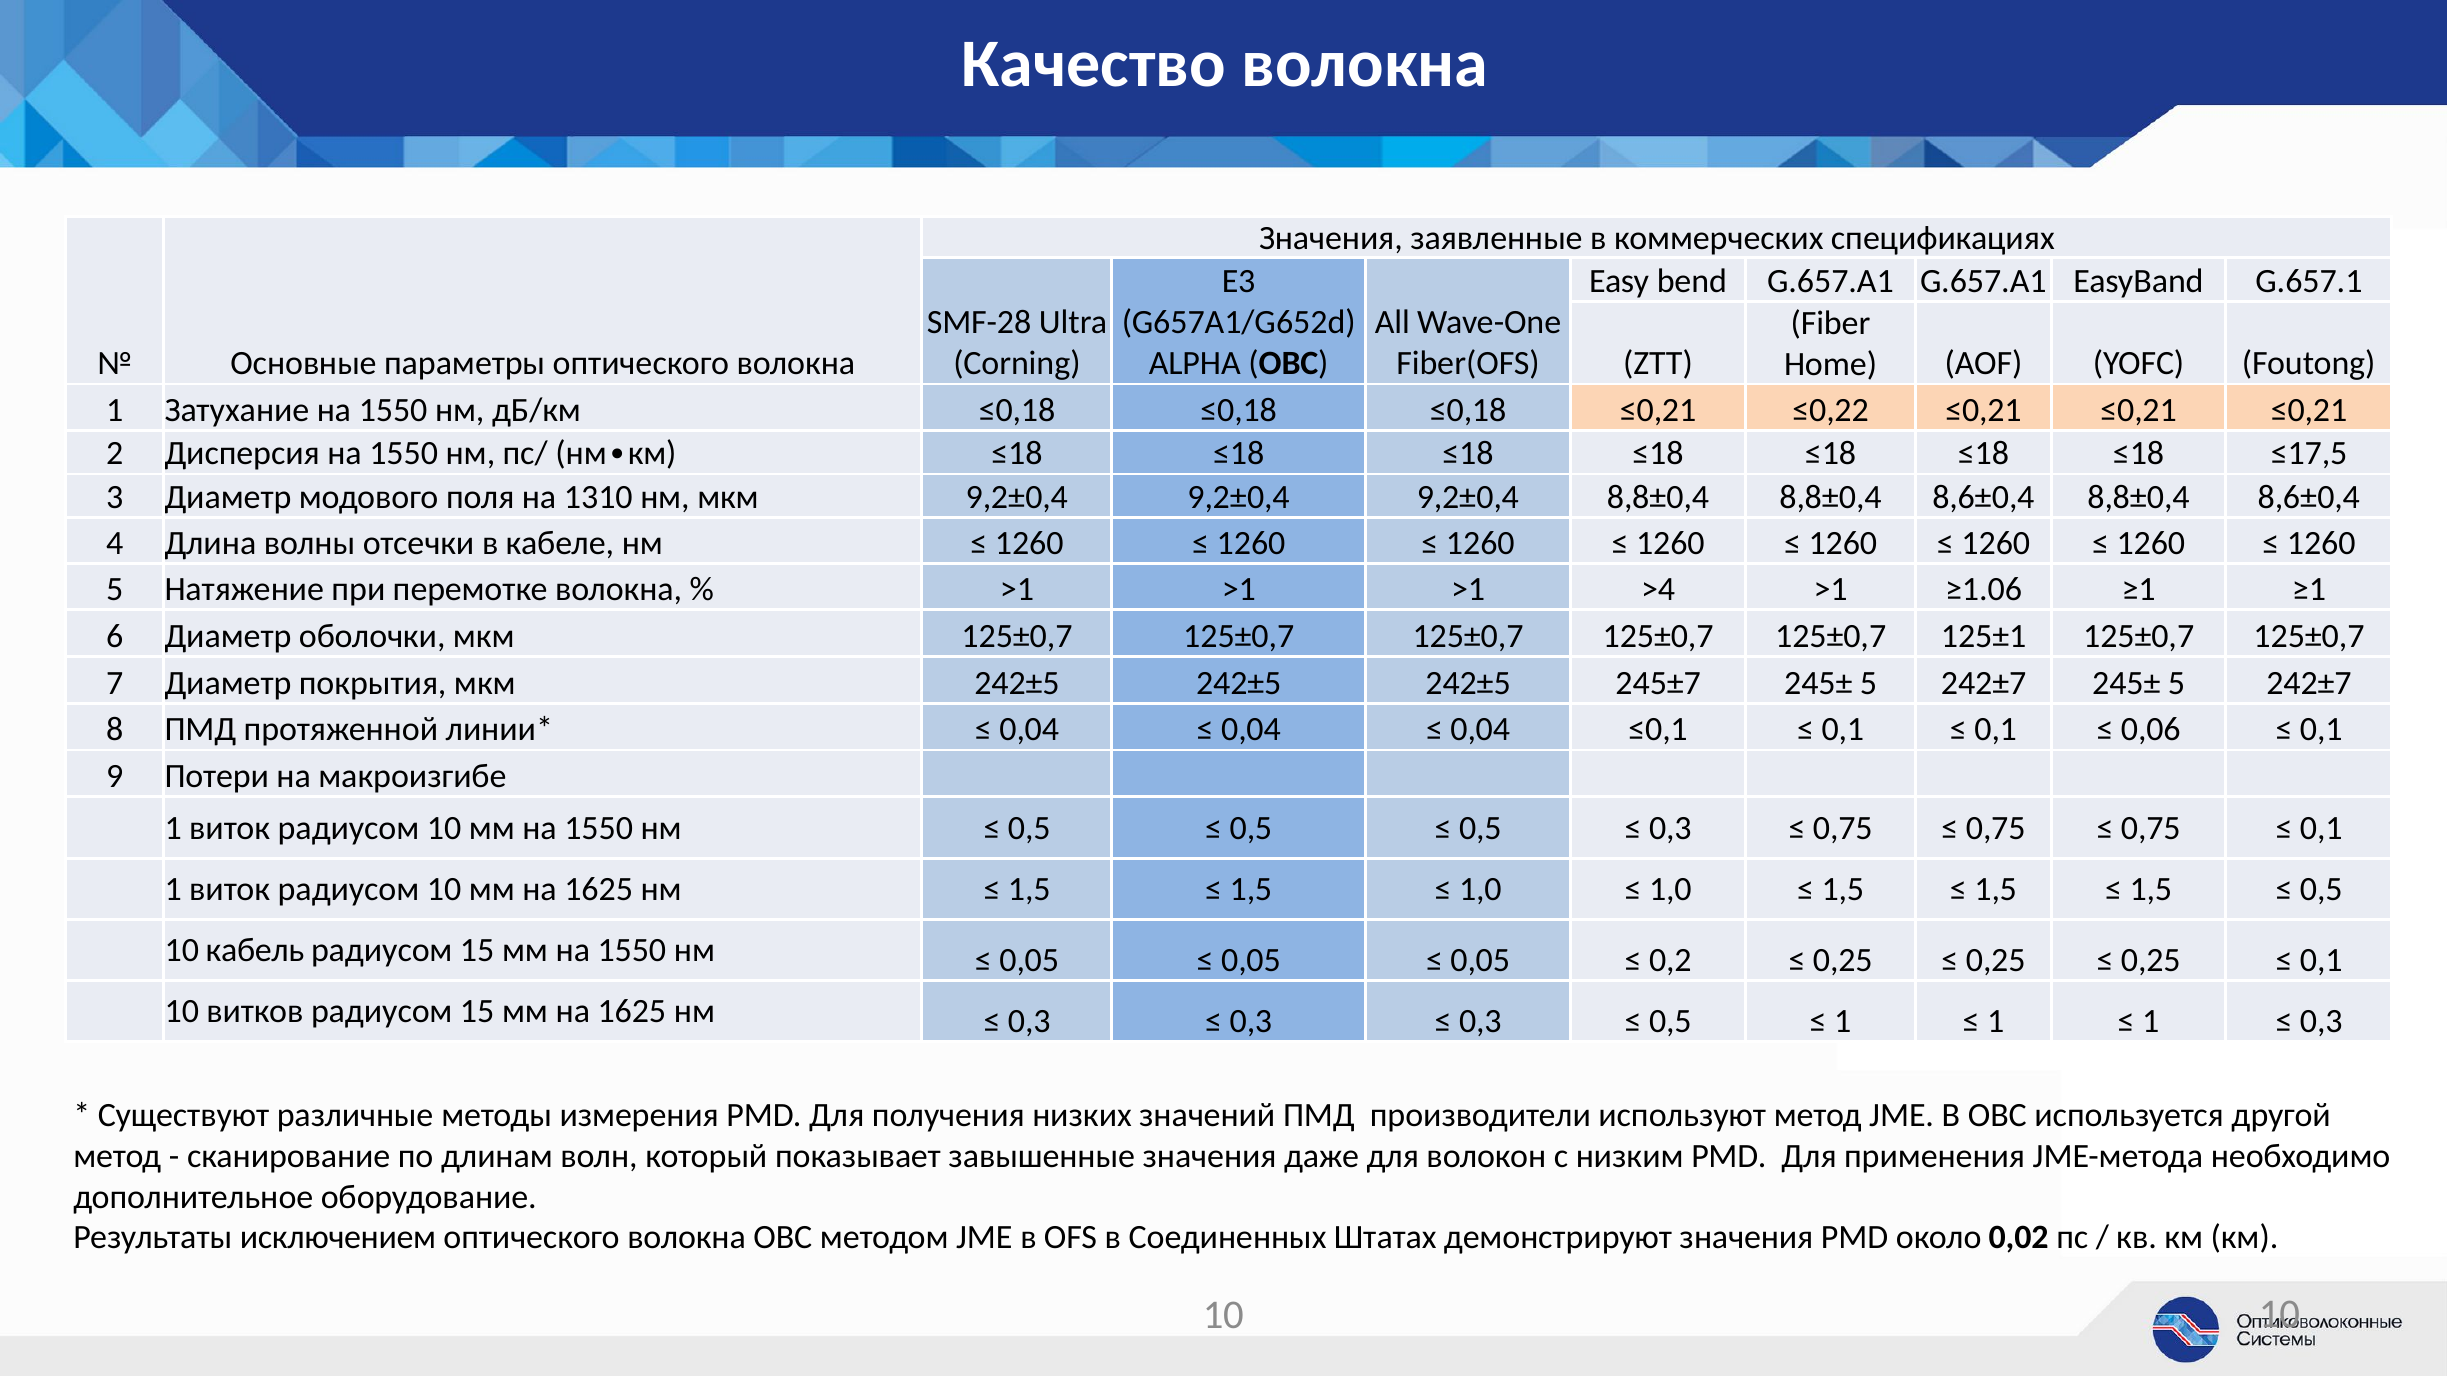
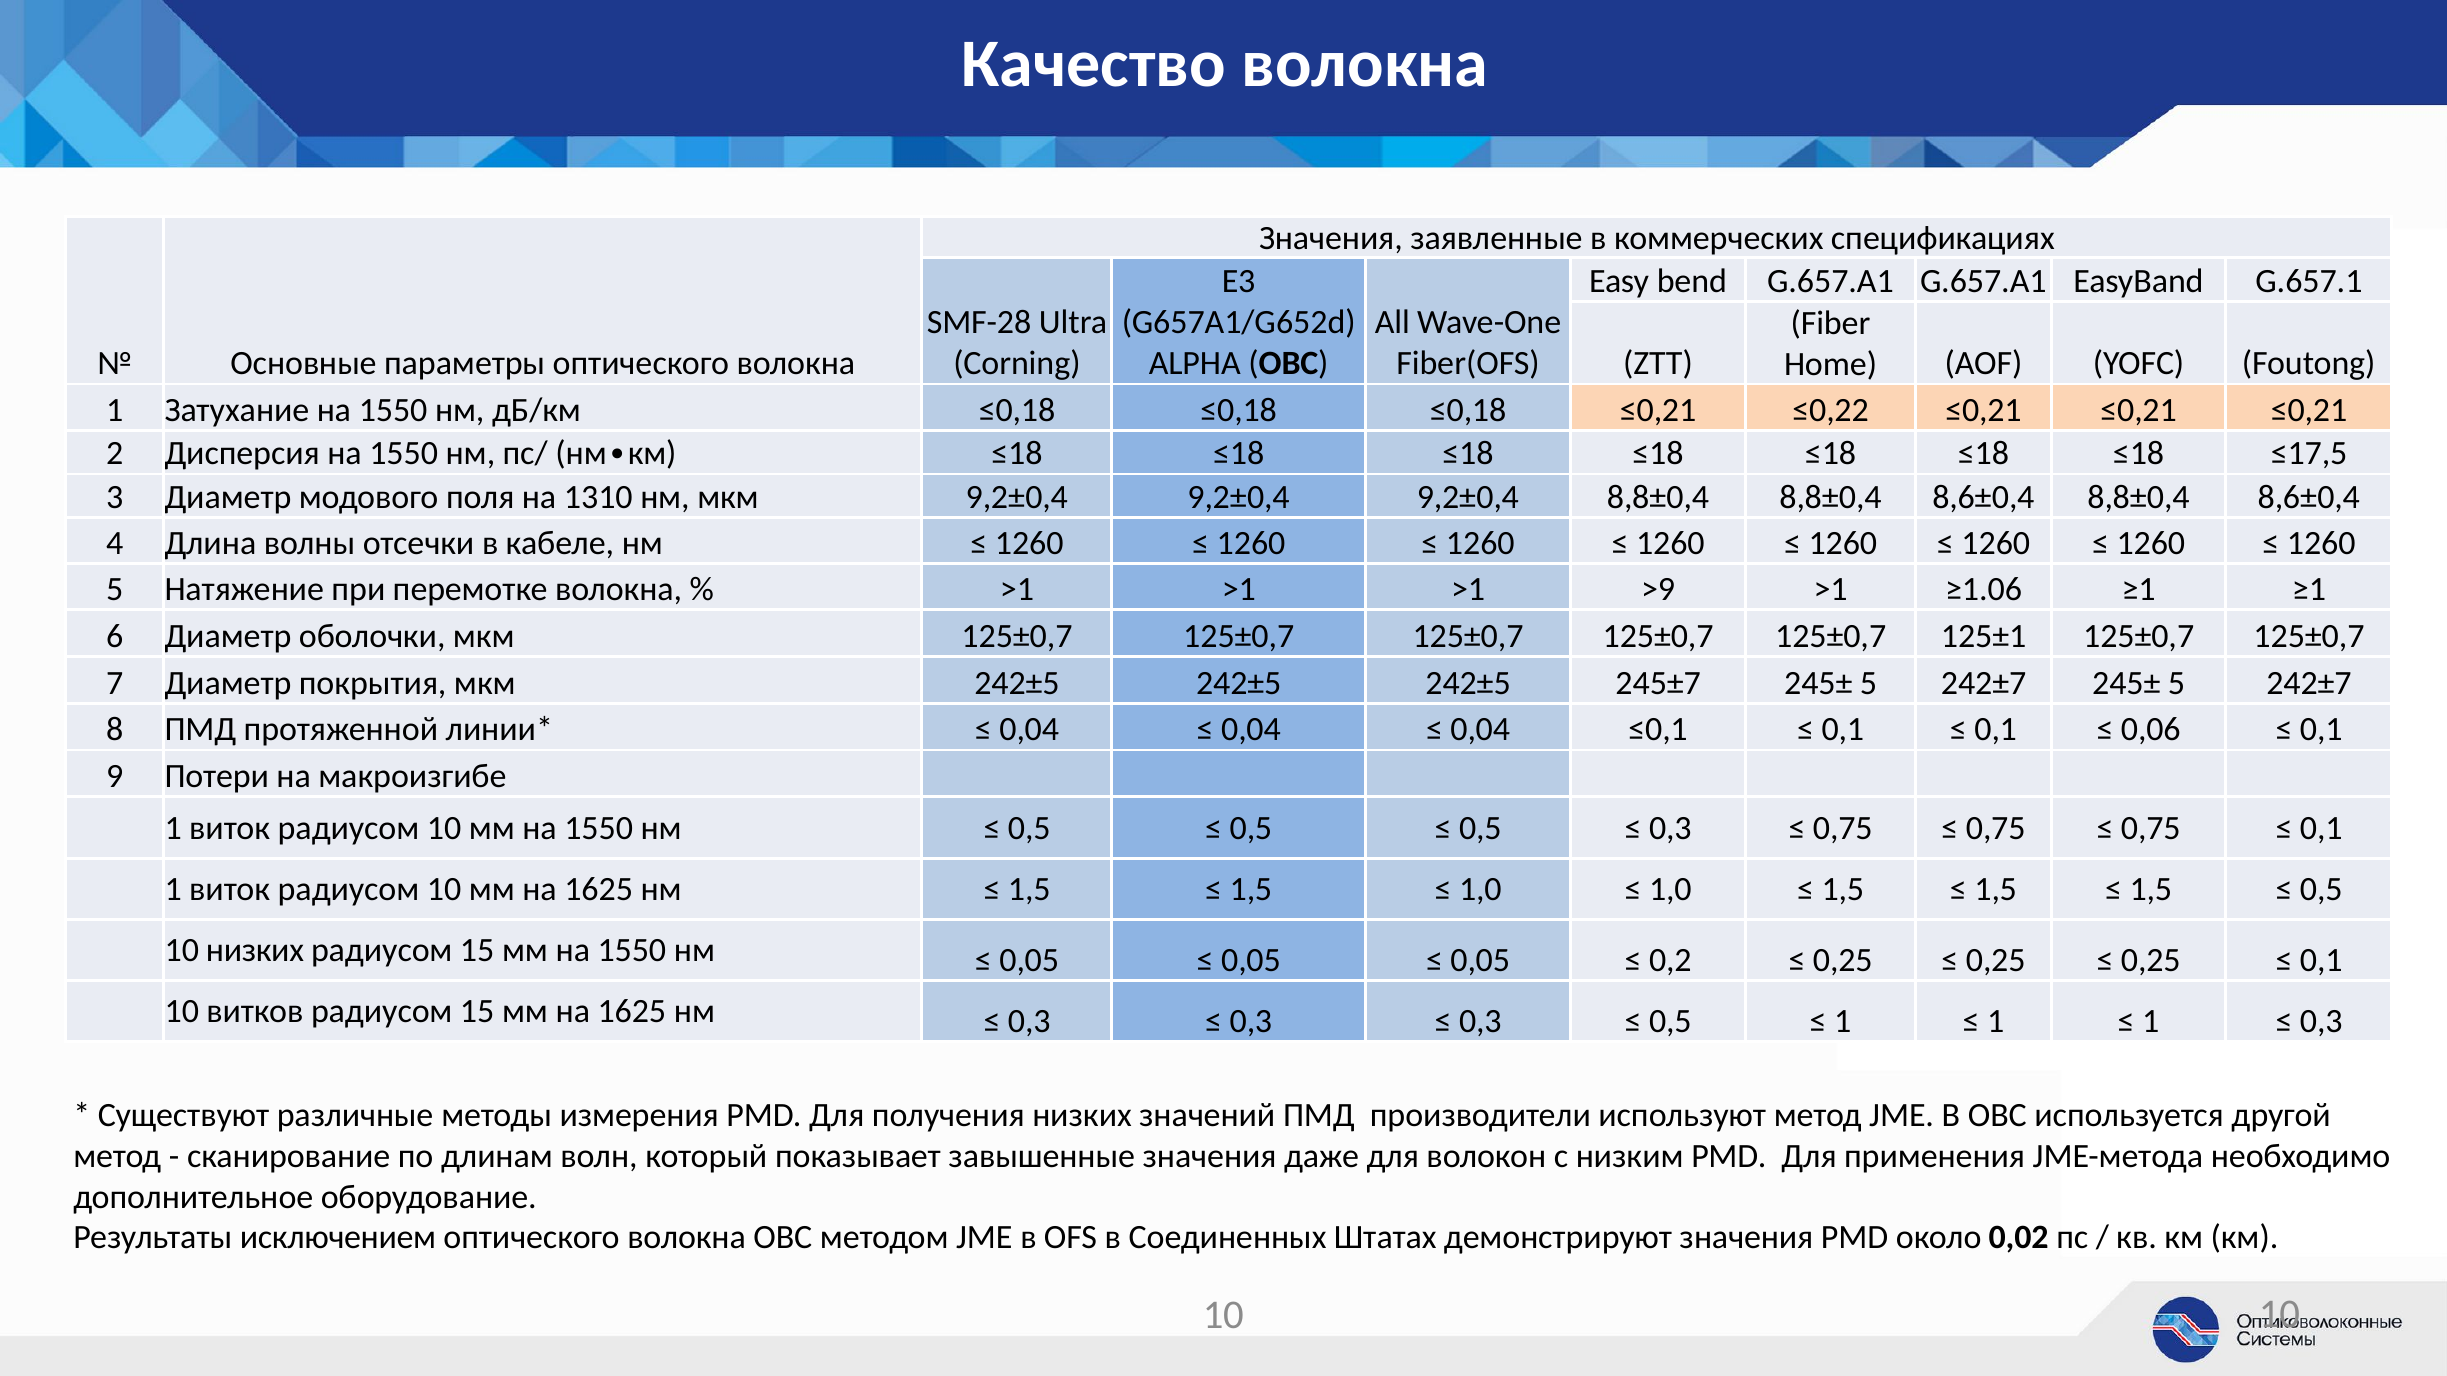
>4: >4 -> >9
10 кабель: кабель -> низких
